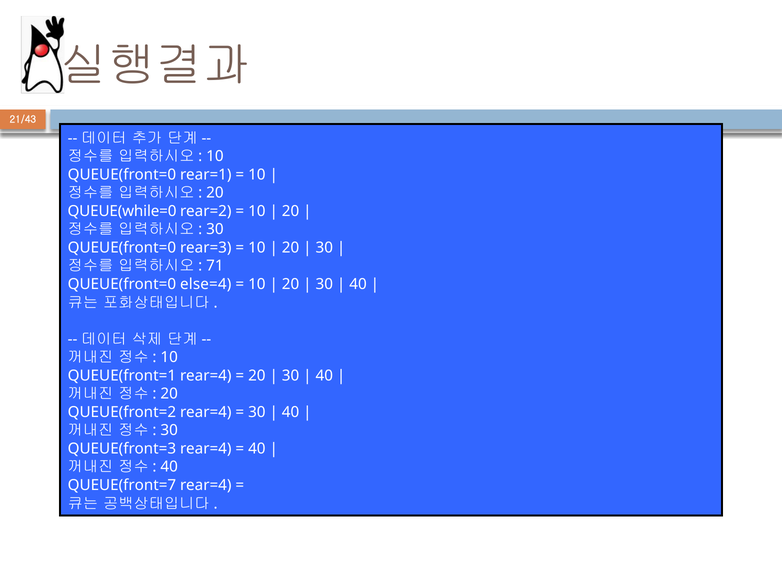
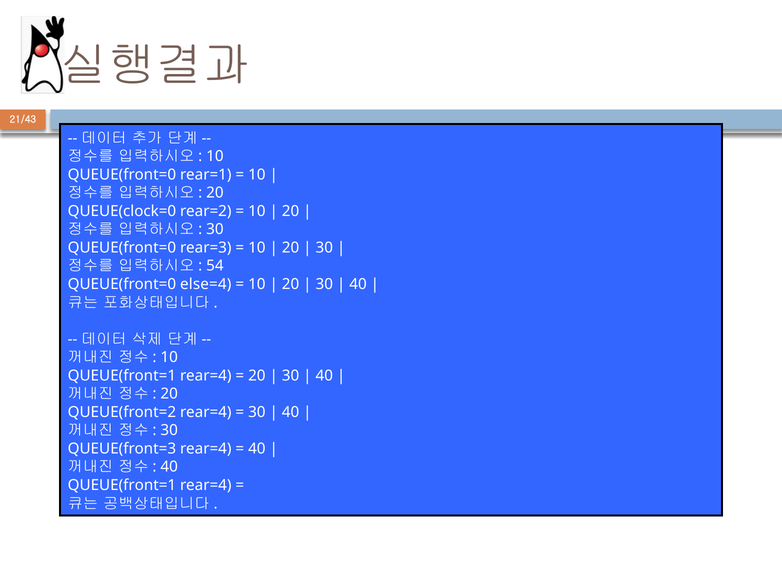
QUEUE(while=0: QUEUE(while=0 -> QUEUE(clock=0
71: 71 -> 54
QUEUE(front=7 at (122, 485): QUEUE(front=7 -> QUEUE(front=1
